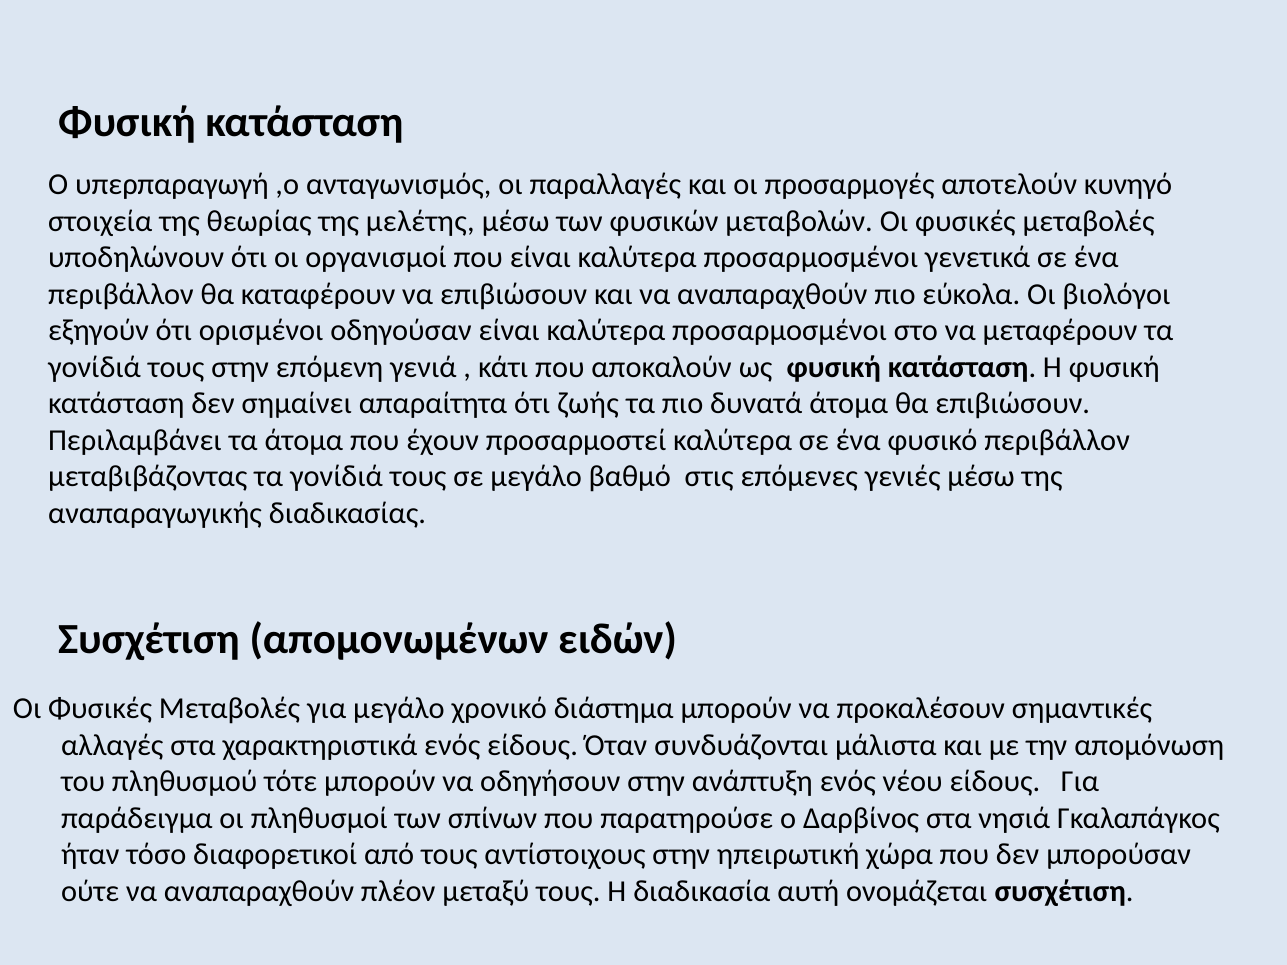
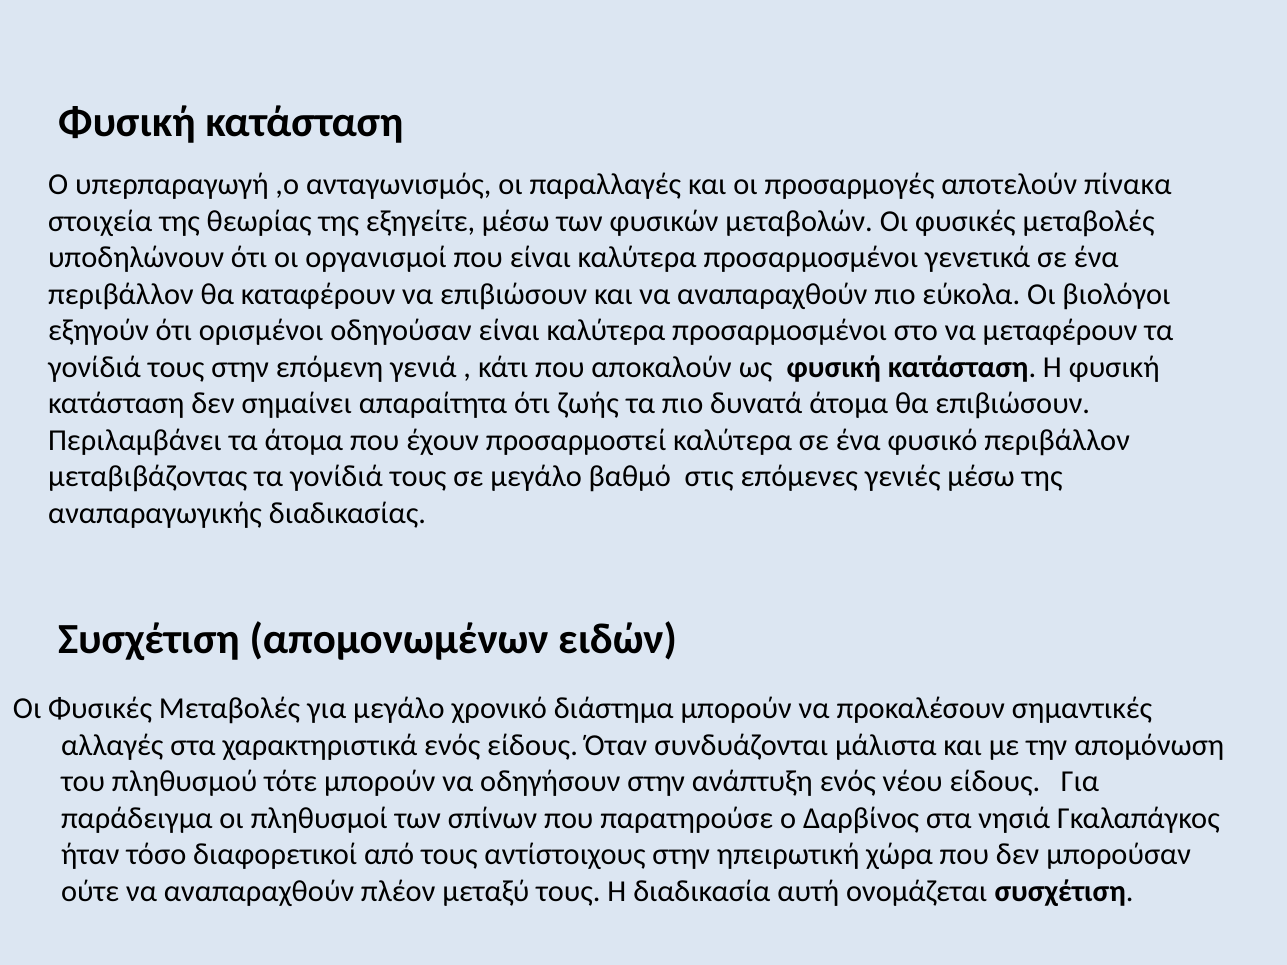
κυνηγό: κυνηγό -> πίνακα
μελέτης: μελέτης -> εξηγείτε
